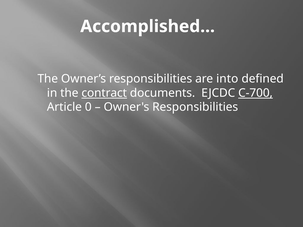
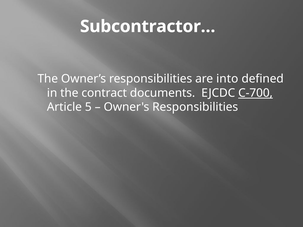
Accomplished…: Accomplished… -> Subcontractor…
contract underline: present -> none
0: 0 -> 5
